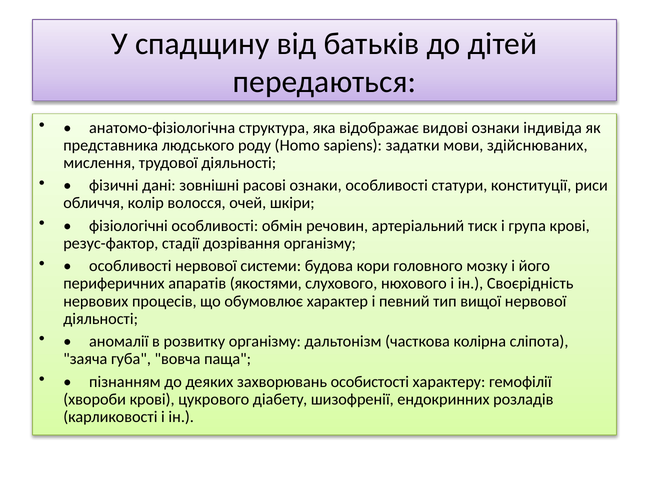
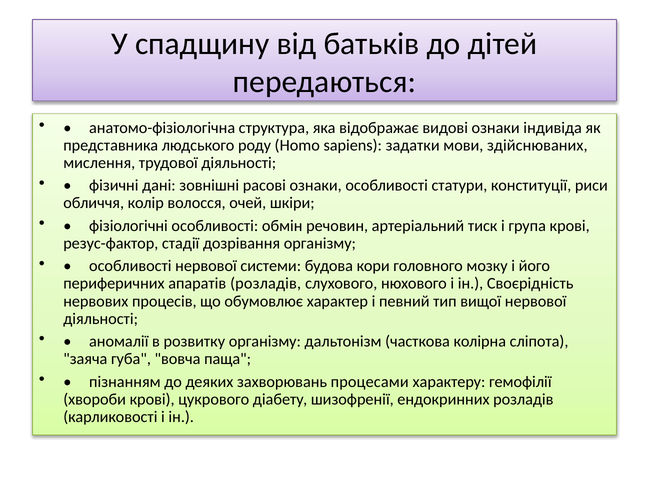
апаратів якостями: якостями -> розладів
особистості: особистості -> процесами
